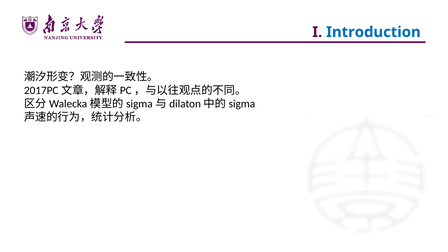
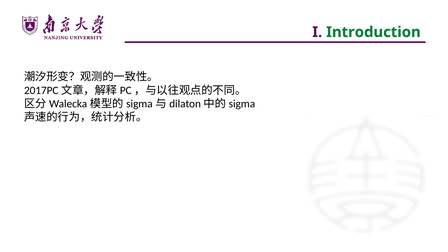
Introduction colour: blue -> green
